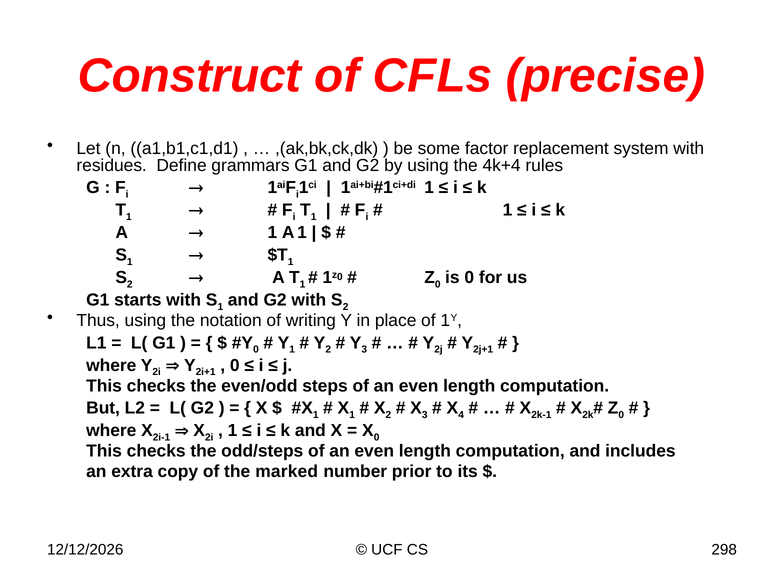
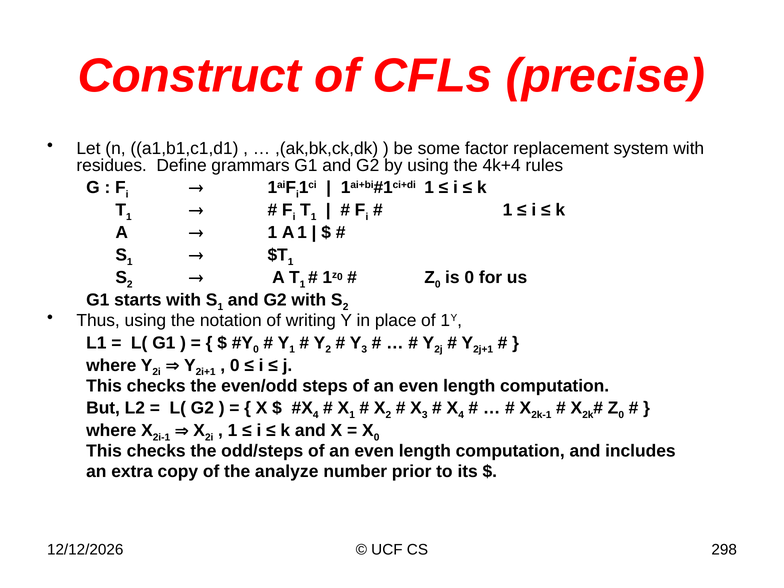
1 at (316, 415): 1 -> 4
marked: marked -> analyze
